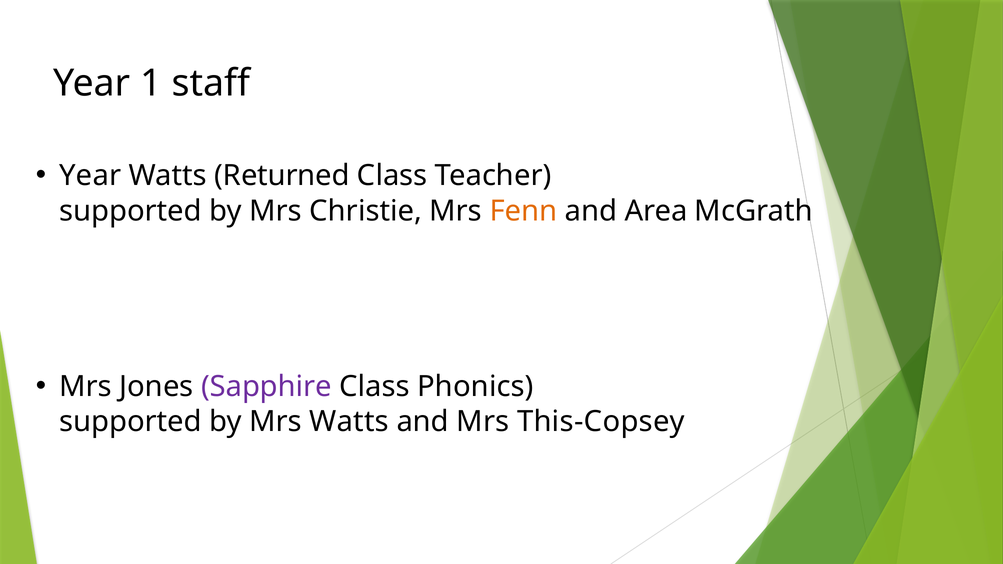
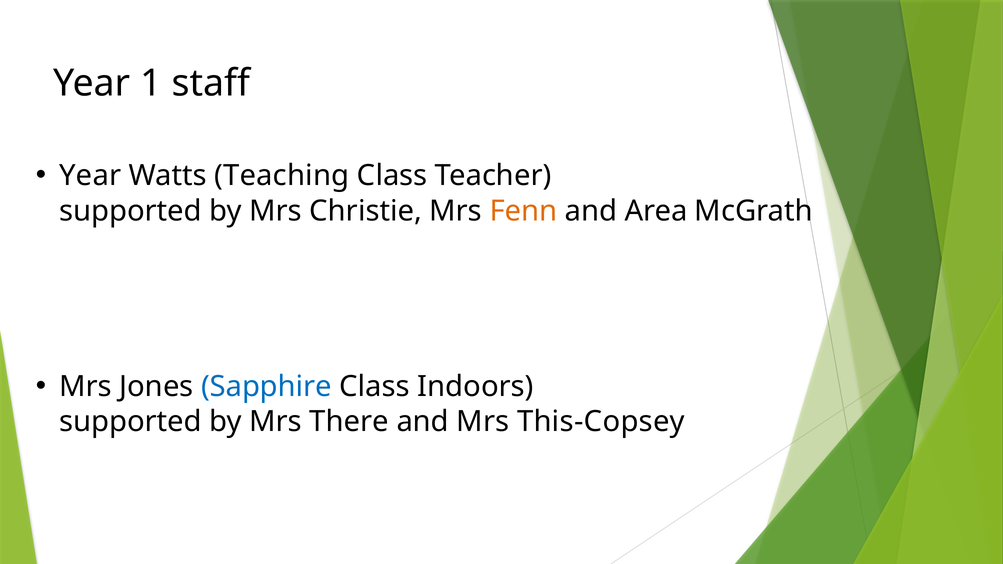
Returned: Returned -> Teaching
Sapphire colour: purple -> blue
Phonics: Phonics -> Indoors
Mrs Watts: Watts -> There
